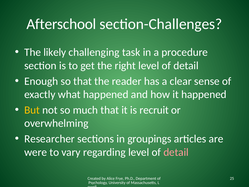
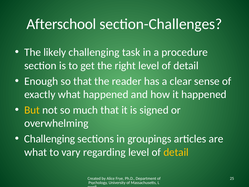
recruit: recruit -> signed
Researcher at (50, 139): Researcher -> Challenging
were at (36, 152): were -> what
detail at (176, 152) colour: pink -> yellow
